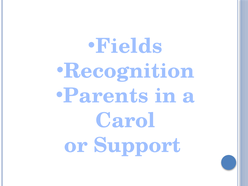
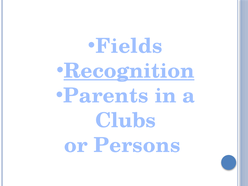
Recognition underline: none -> present
Carol: Carol -> Clubs
Support: Support -> Persons
